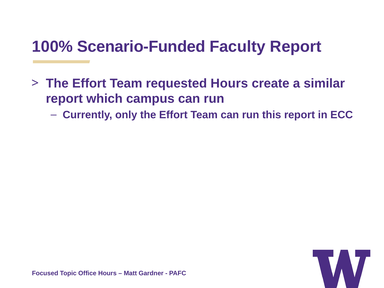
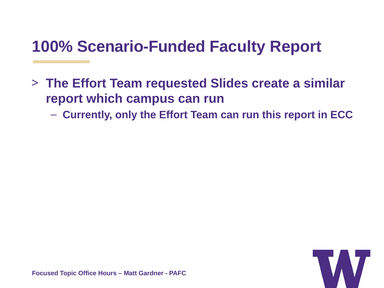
requested Hours: Hours -> Slides
